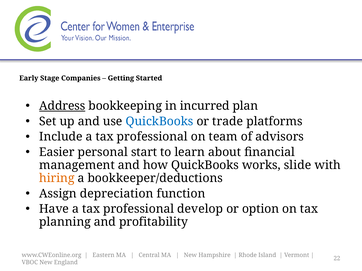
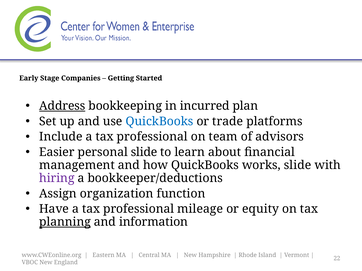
personal start: start -> slide
hiring colour: orange -> purple
depreciation: depreciation -> organization
develop: develop -> mileage
option: option -> equity
planning underline: none -> present
profitability: profitability -> information
